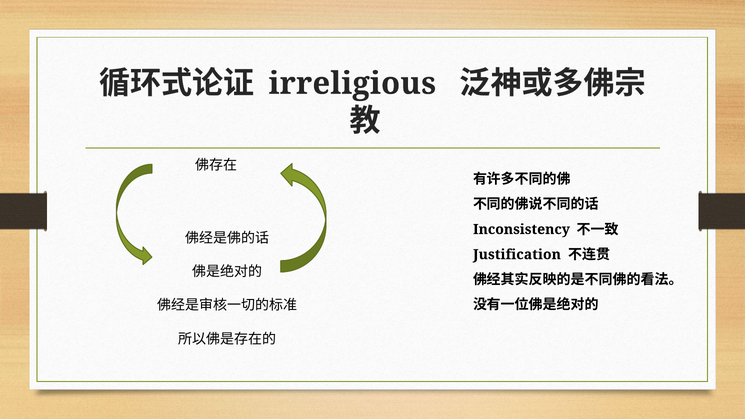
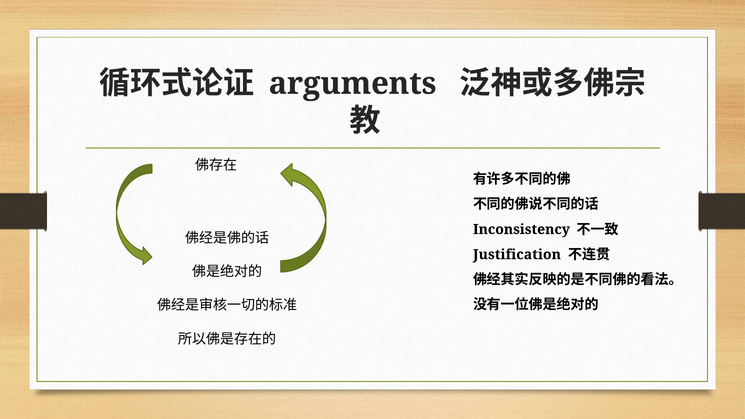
irreligious: irreligious -> arguments
